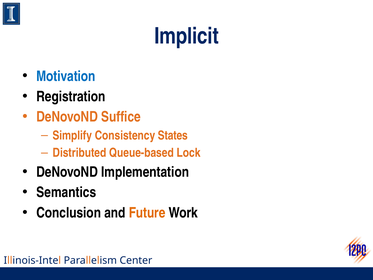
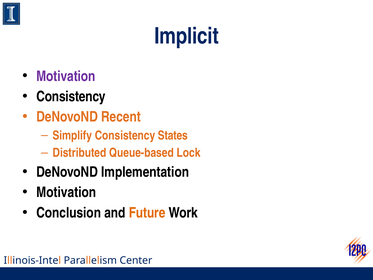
Motivation at (66, 76) colour: blue -> purple
Registration at (71, 96): Registration -> Consistency
Suffice: Suffice -> Recent
Semantics at (66, 192): Semantics -> Motivation
